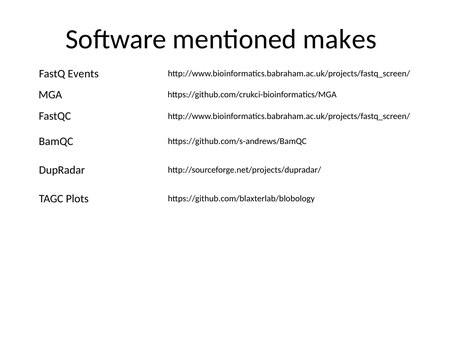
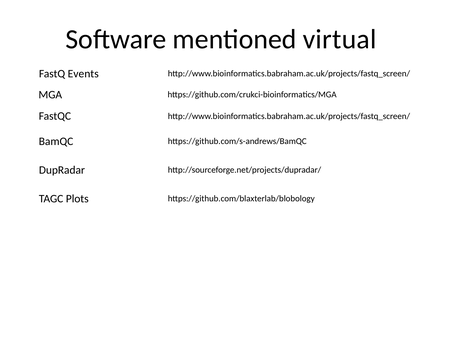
makes: makes -> virtual
